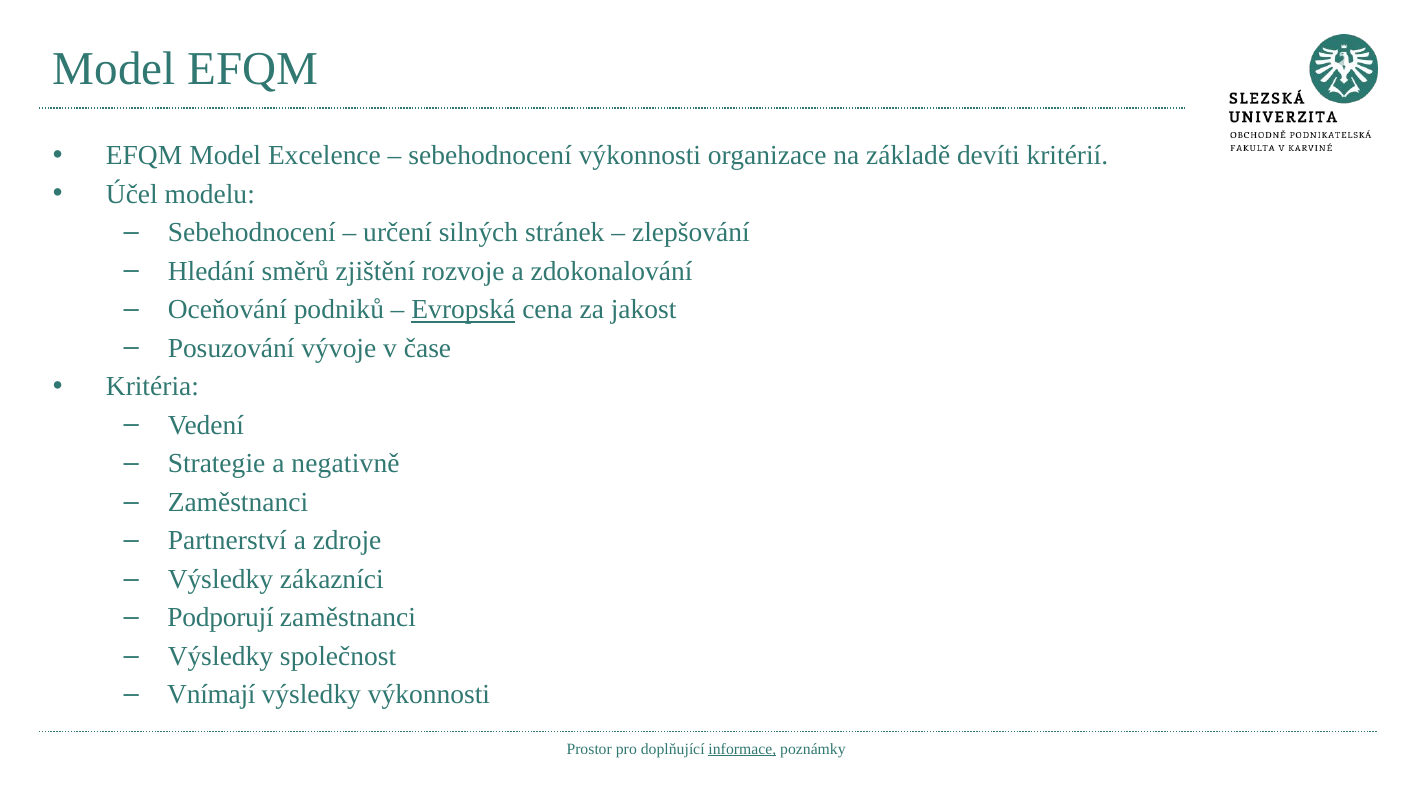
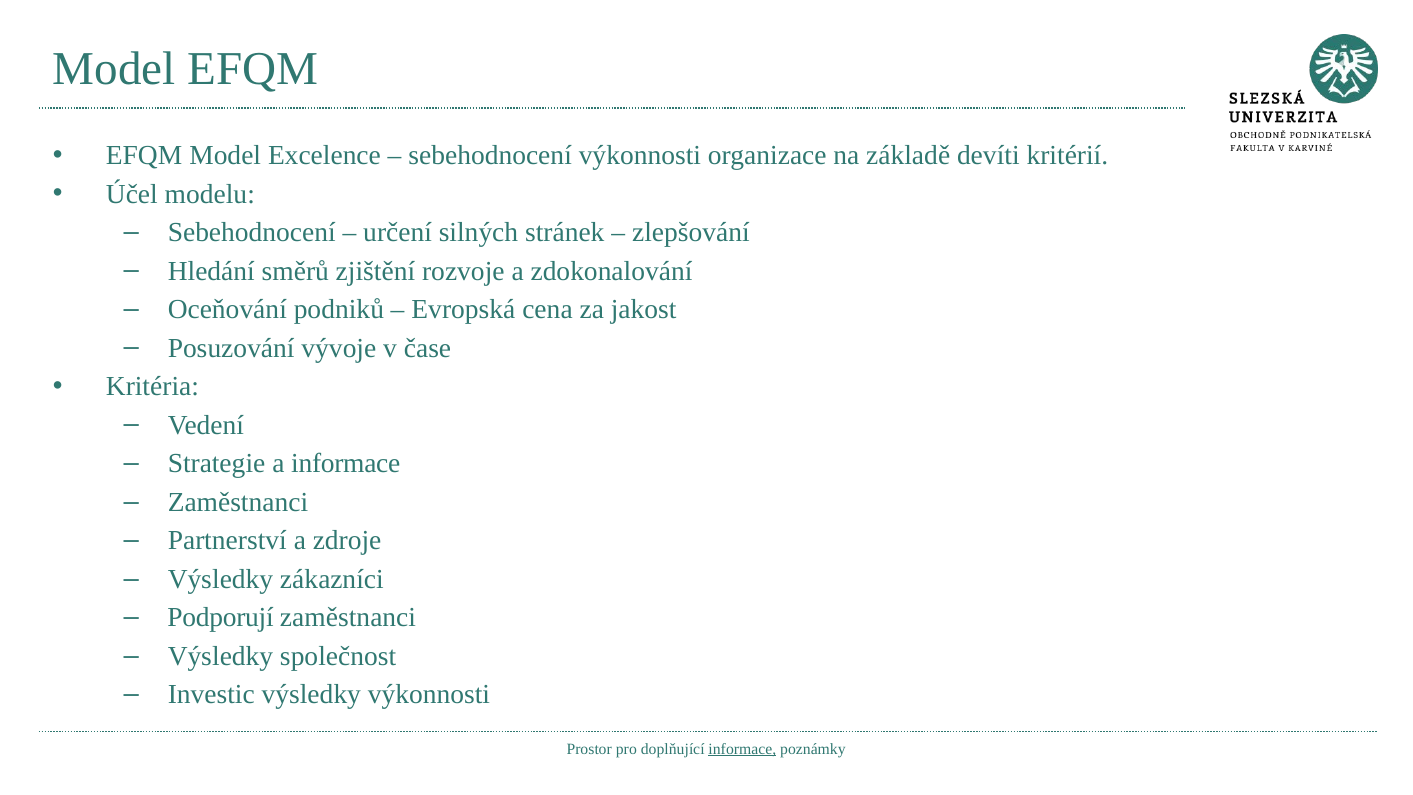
Evropská underline: present -> none
a negativně: negativně -> informace
Vnímají: Vnímají -> Investic
